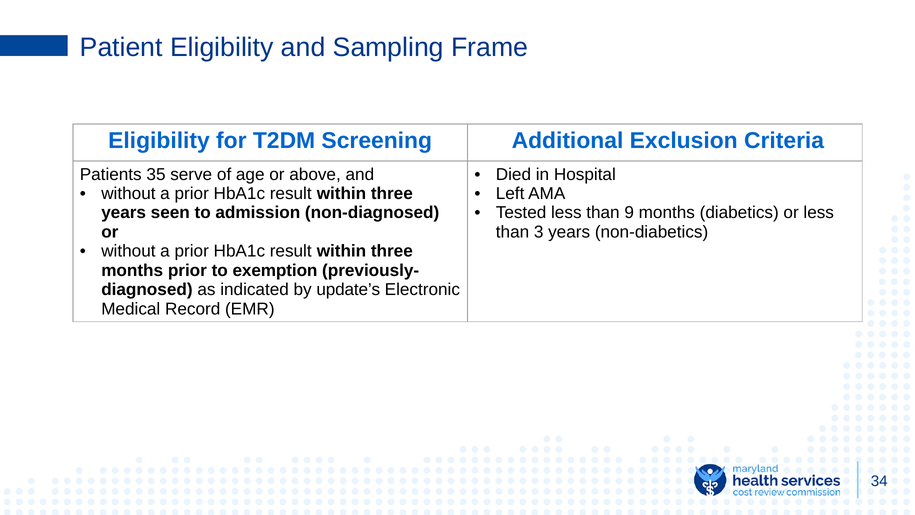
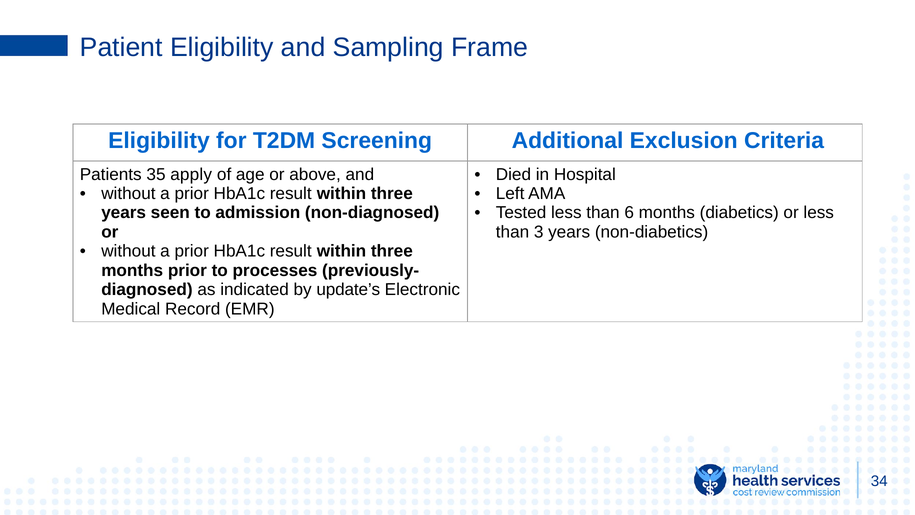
serve: serve -> apply
9: 9 -> 6
exemption: exemption -> processes
